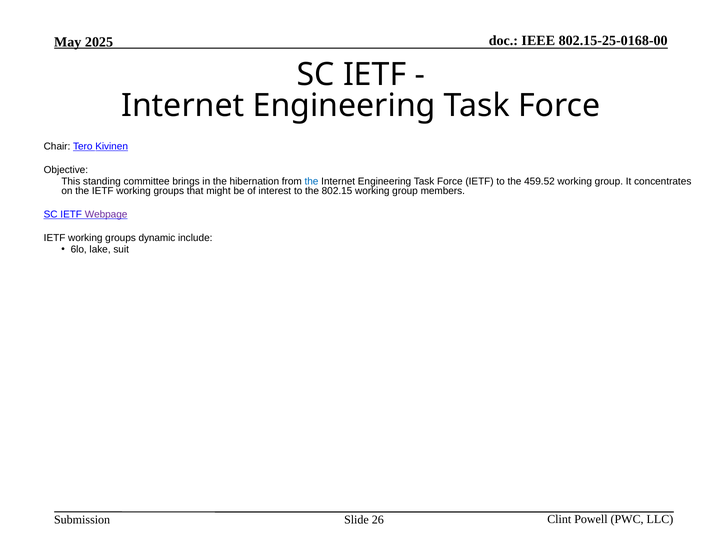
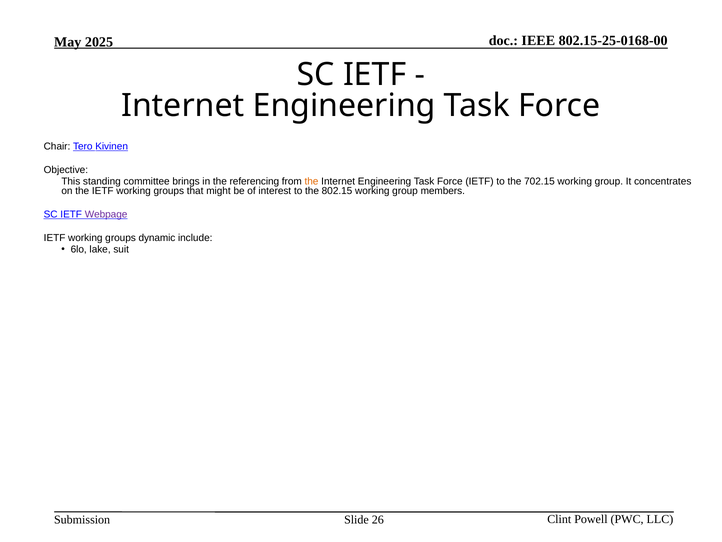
hibernation: hibernation -> referencing
the at (311, 181) colour: blue -> orange
459.52: 459.52 -> 702.15
